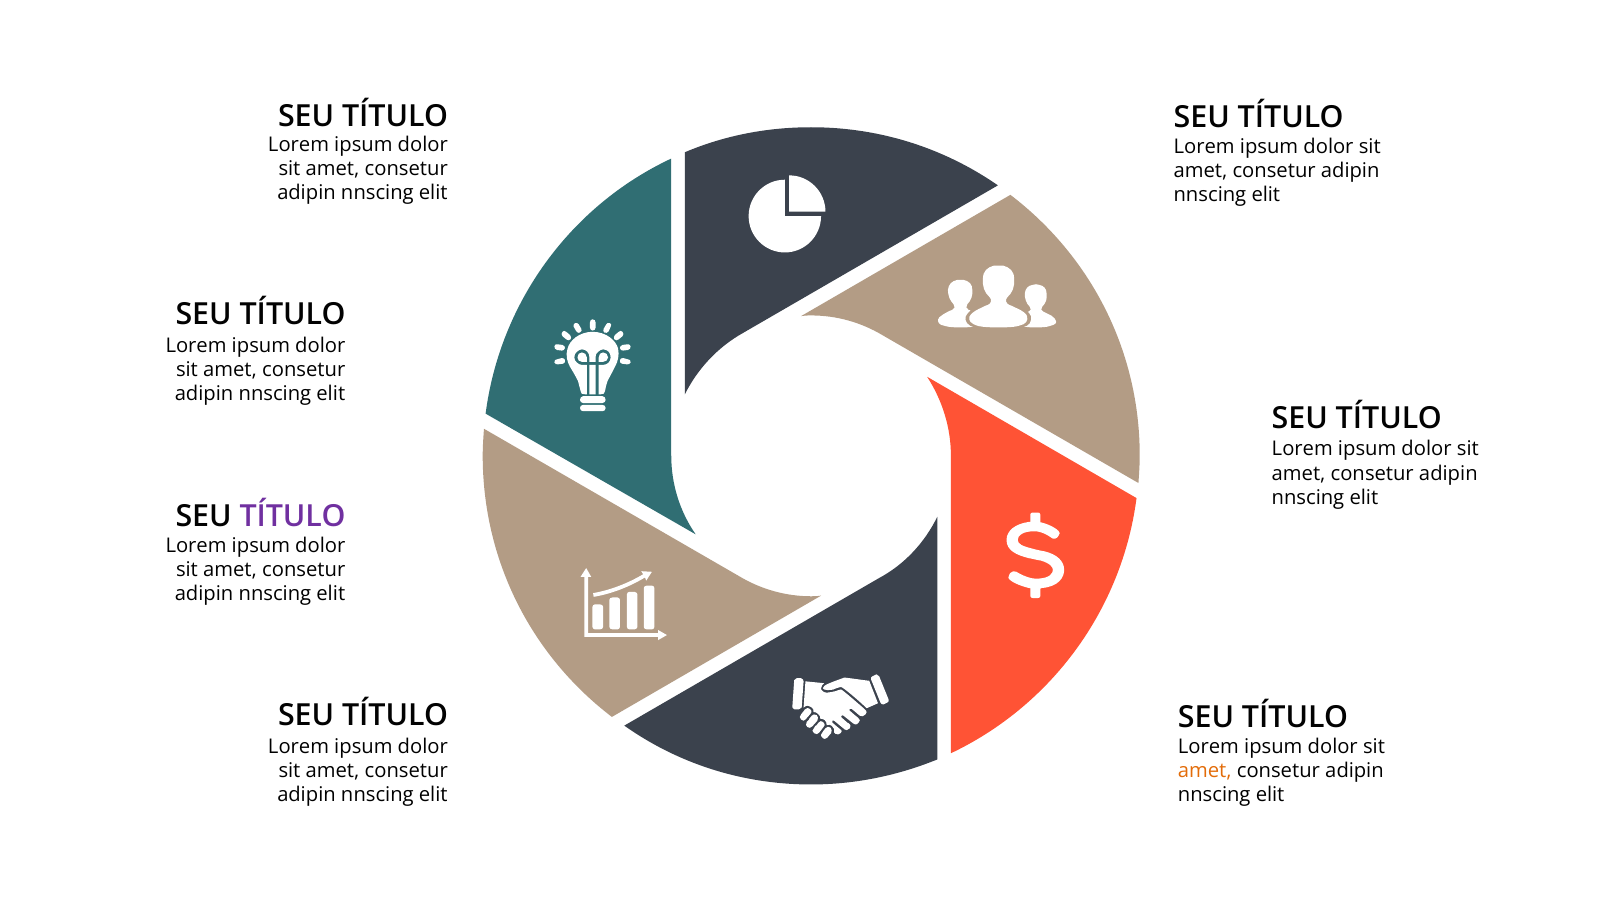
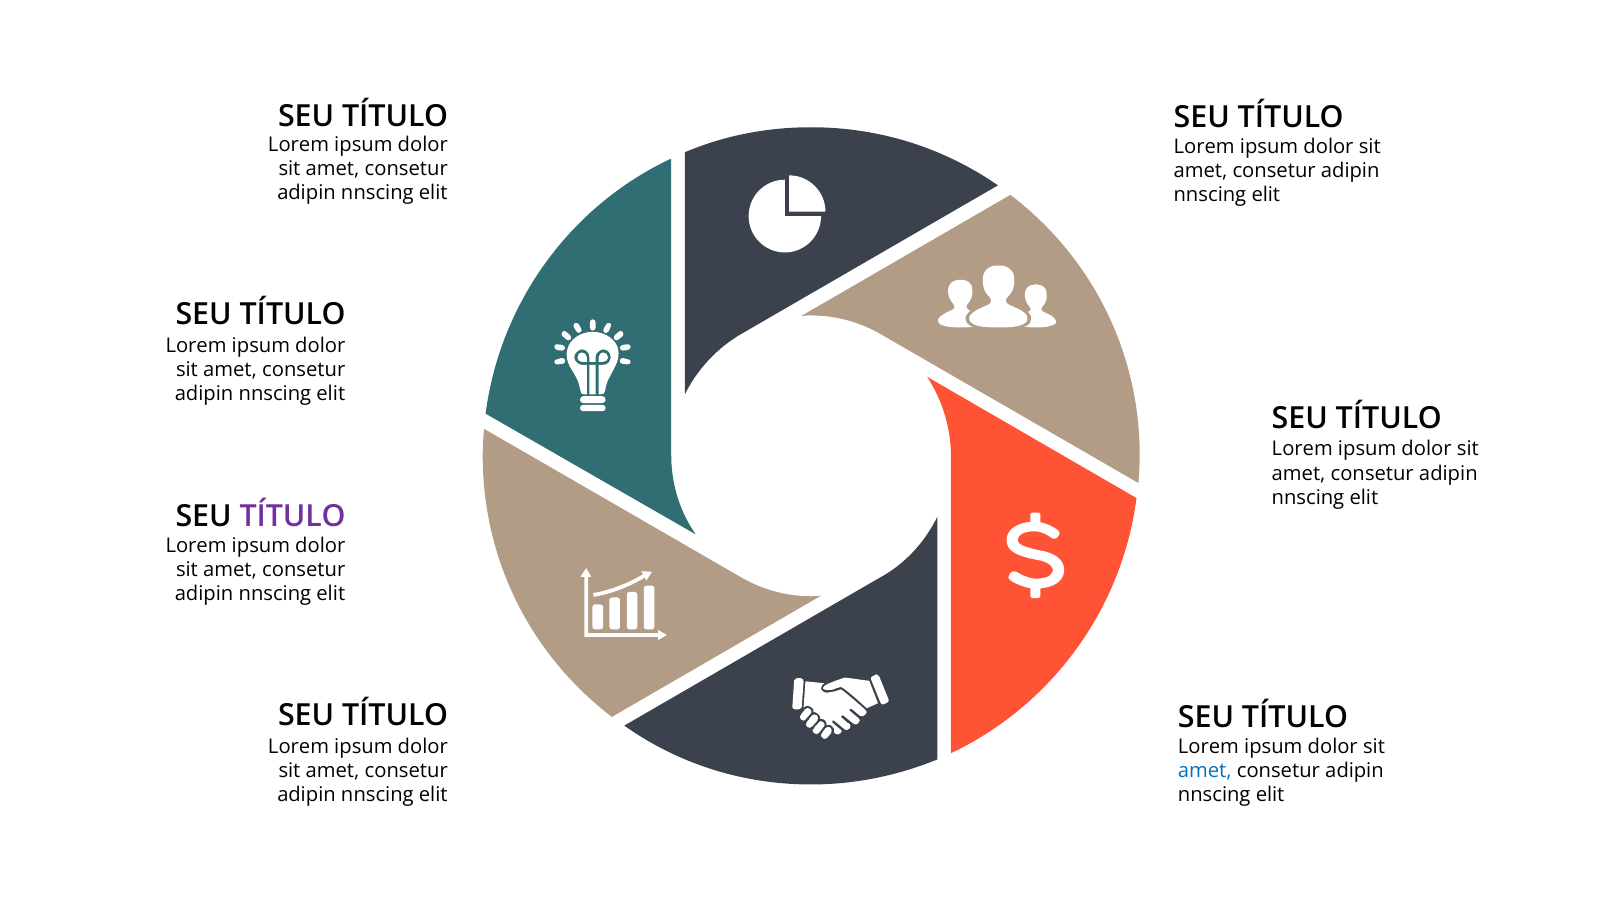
amet at (1205, 771) colour: orange -> blue
